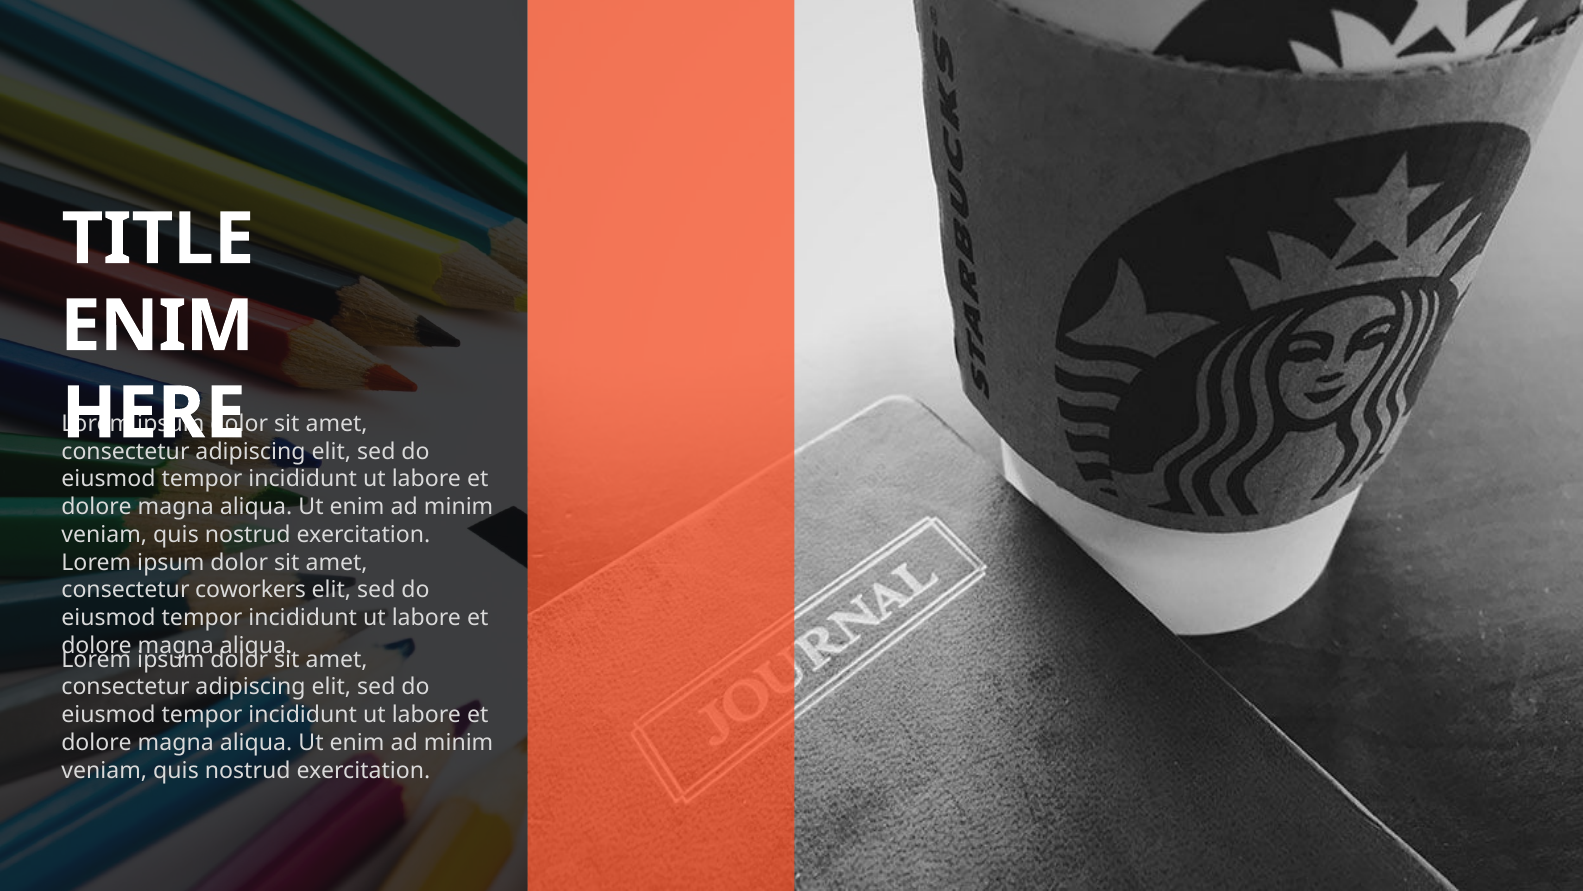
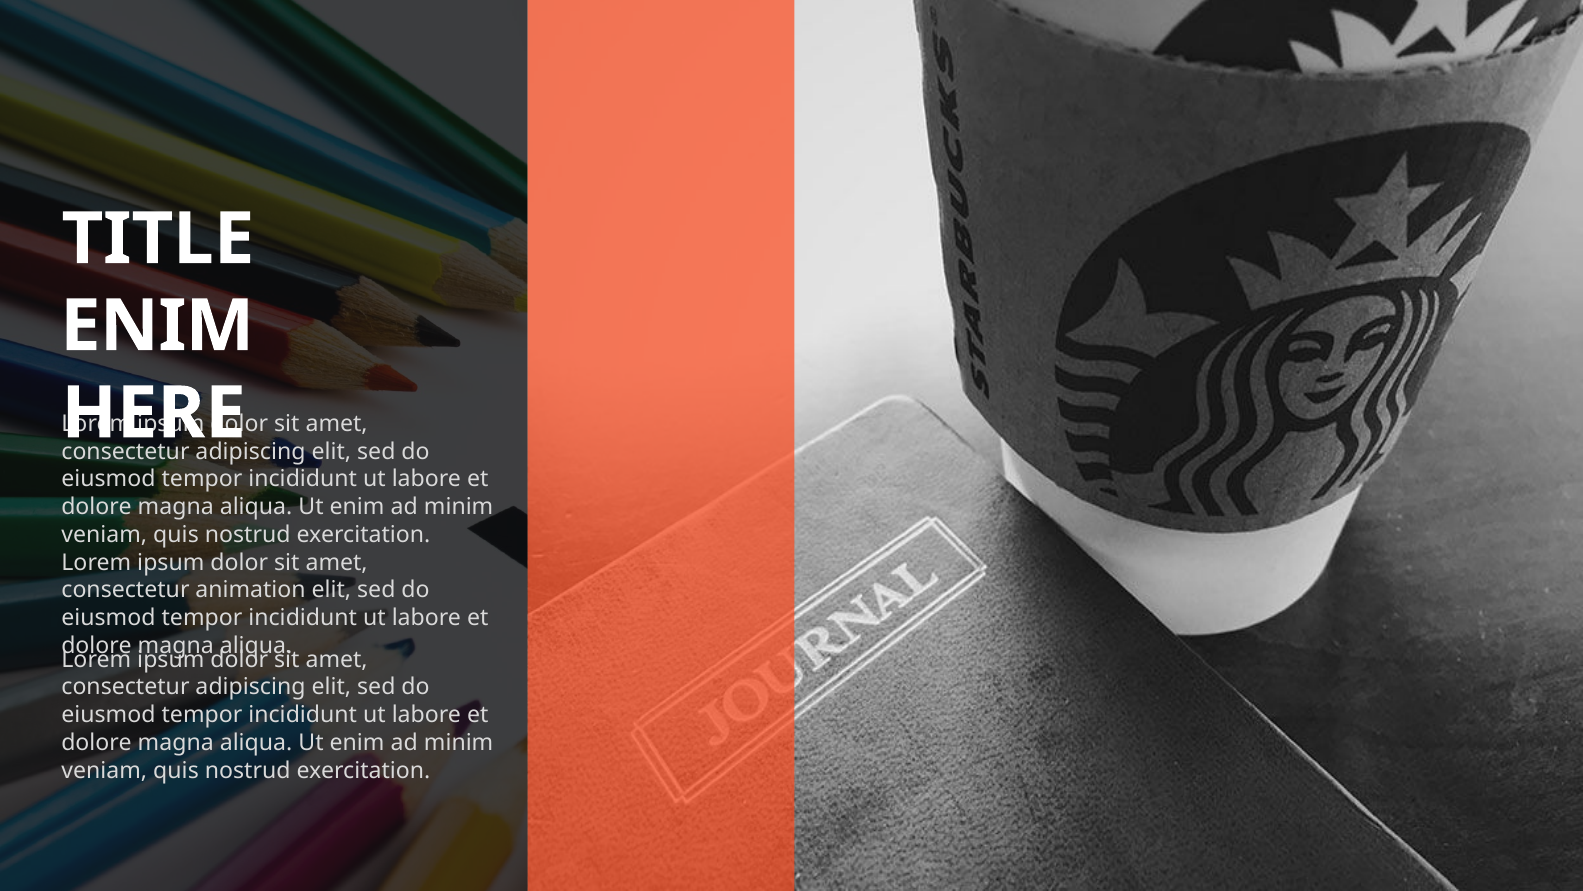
coworkers: coworkers -> animation
